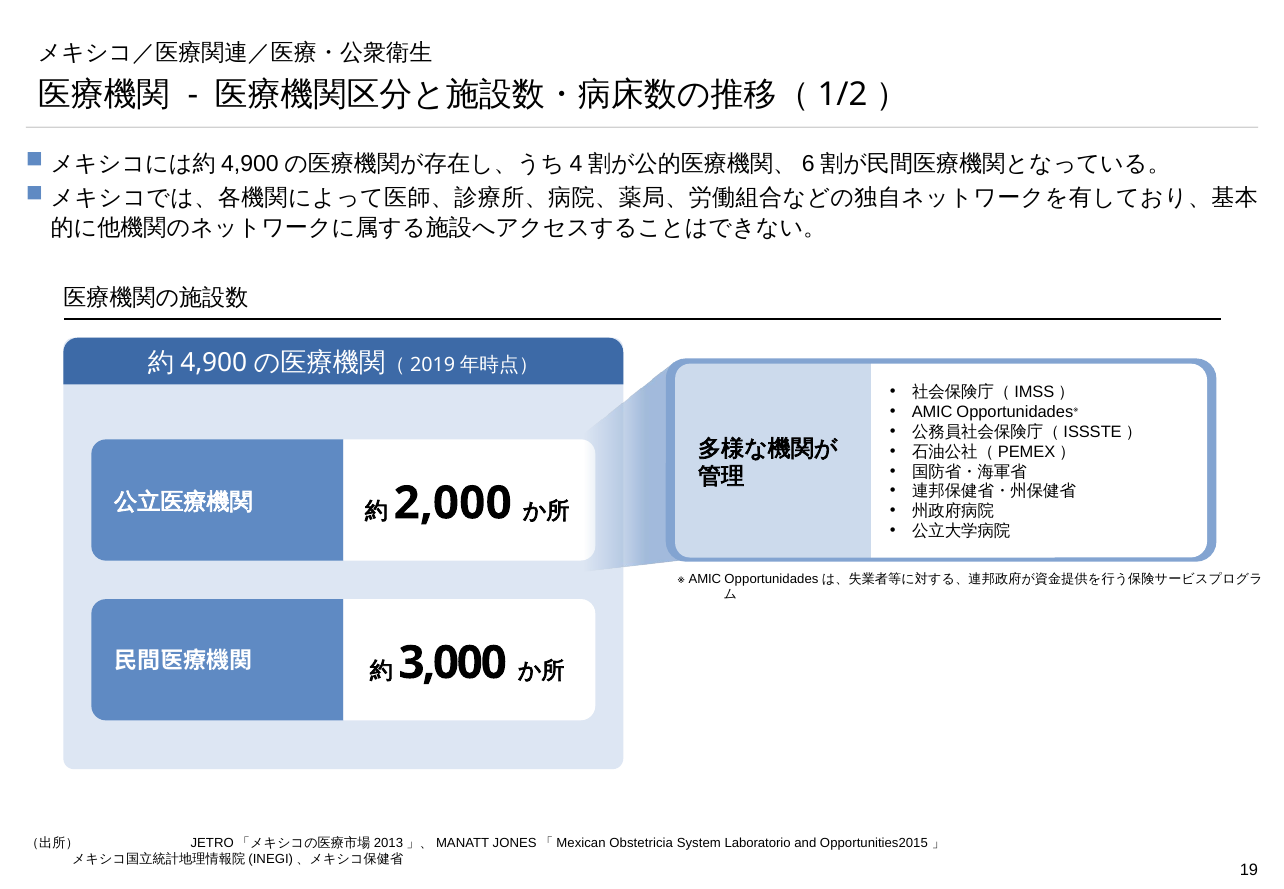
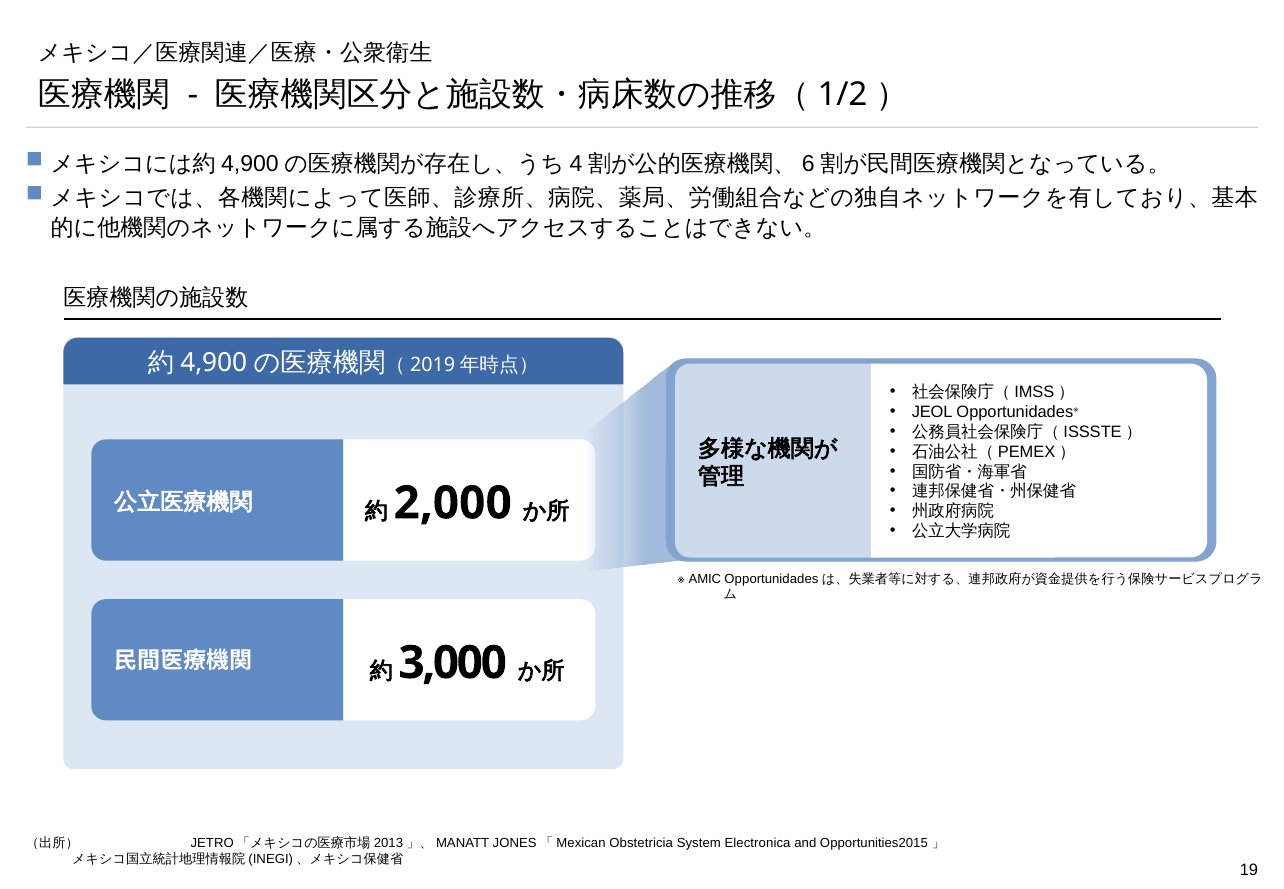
AMIC at (932, 412): AMIC -> JEOL
Laboratorio: Laboratorio -> Electronica
